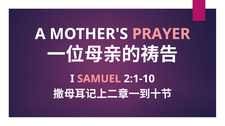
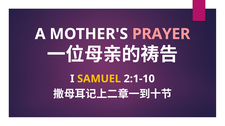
SAMUEL colour: pink -> yellow
